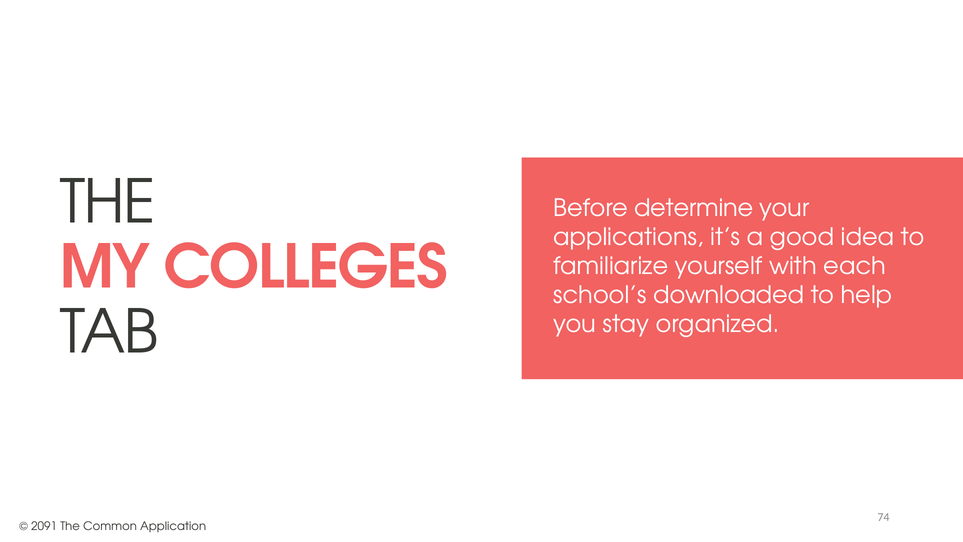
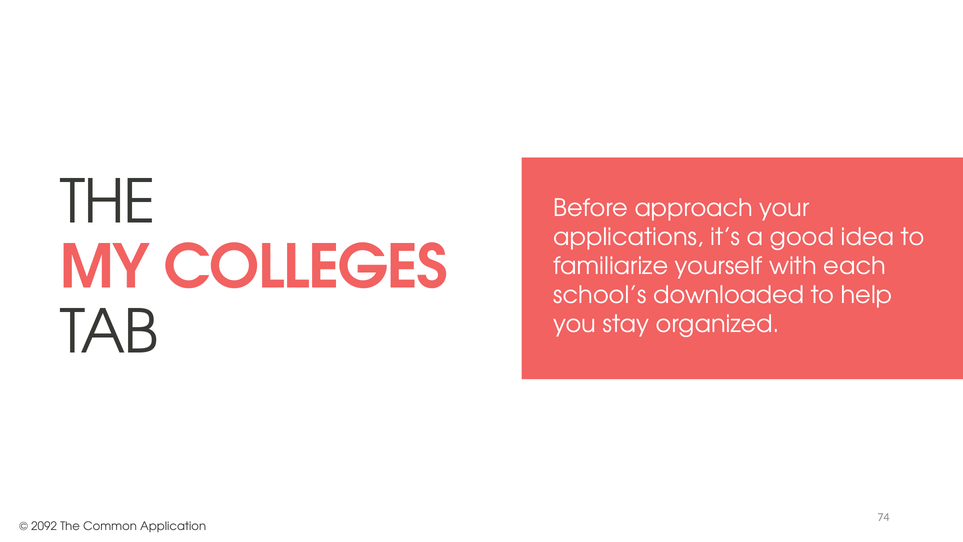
determine: determine -> approach
2091: 2091 -> 2092
